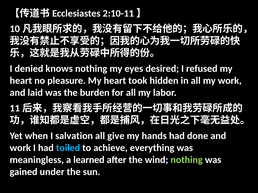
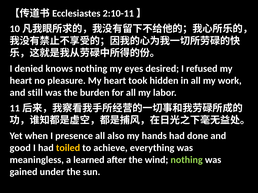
laid: laid -> still
salvation: salvation -> presence
give: give -> also
work at (20, 148): work -> good
toiled colour: light blue -> yellow
